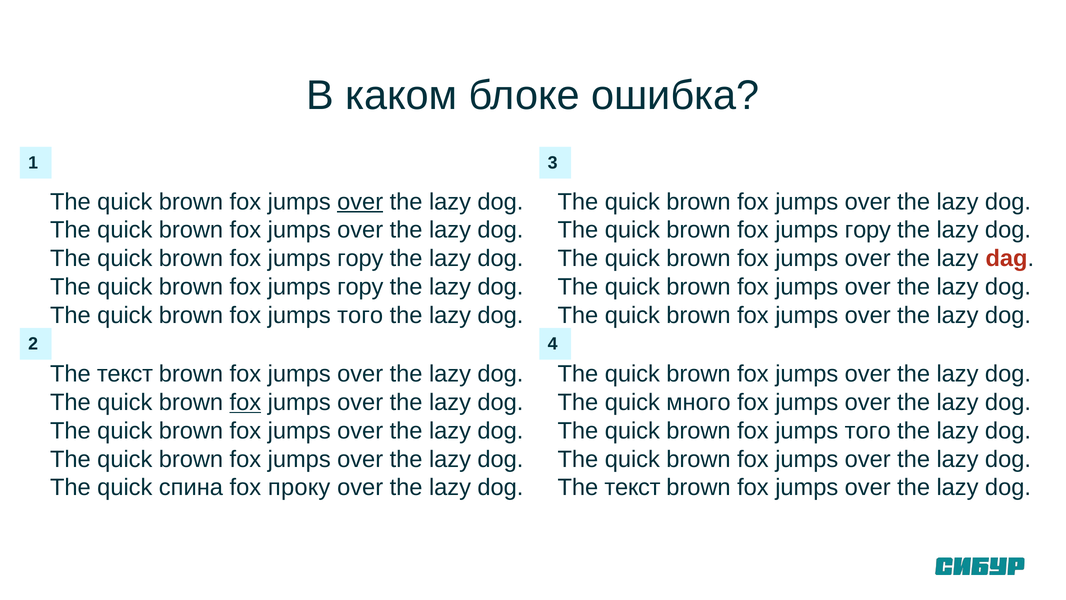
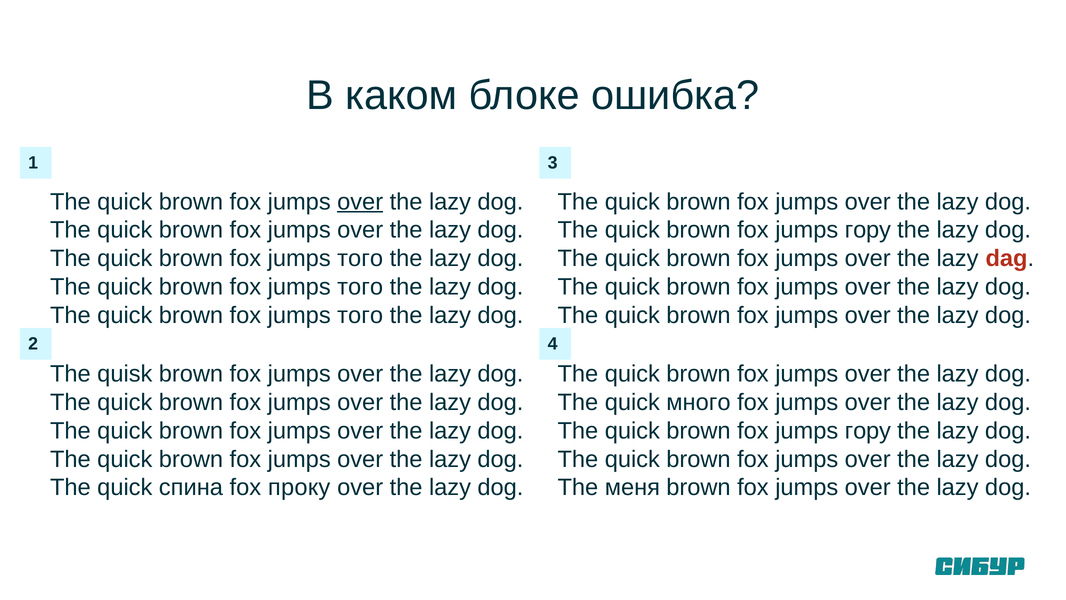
гору at (360, 258): гору -> того
гору at (360, 287): гору -> того
текст at (125, 374): текст -> quisk
fox at (245, 402) underline: present -> none
того at (868, 431): того -> гору
текст at (632, 487): текст -> меня
